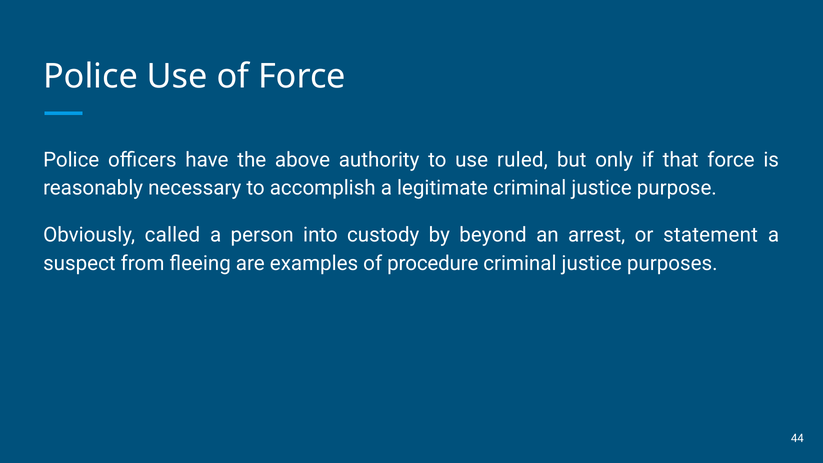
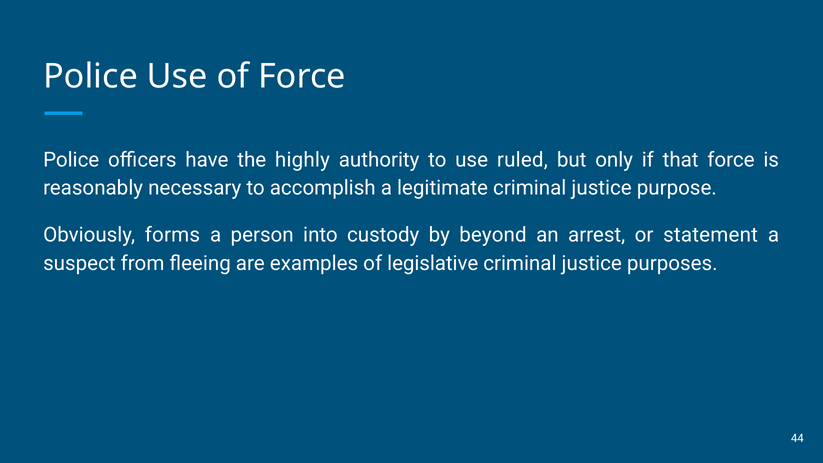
above: above -> highly
called: called -> forms
procedure: procedure -> legislative
